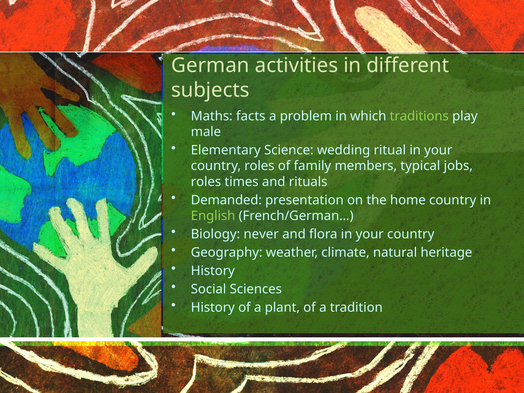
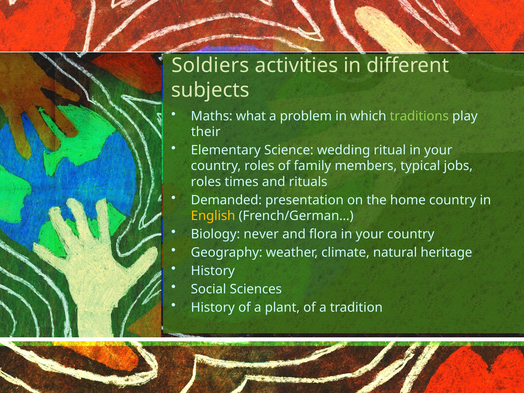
German: German -> Soldiers
facts: facts -> what
male: male -> their
English colour: light green -> yellow
